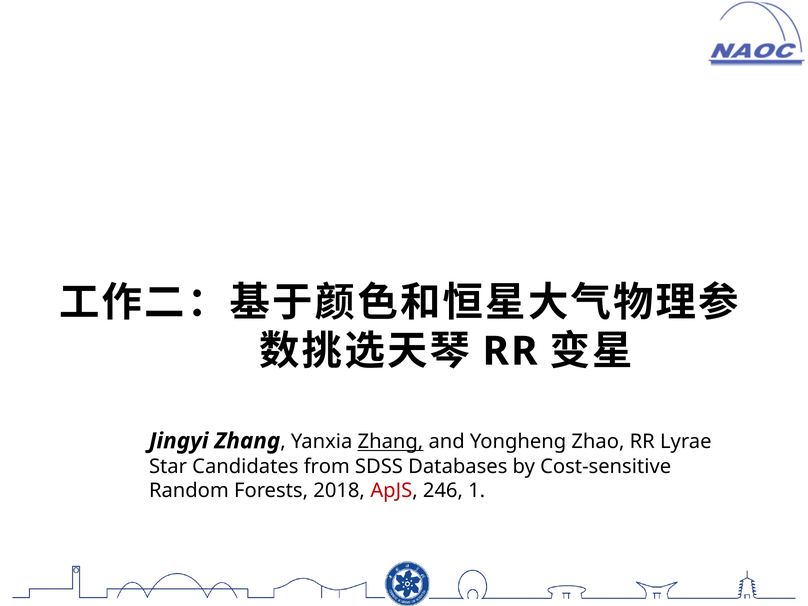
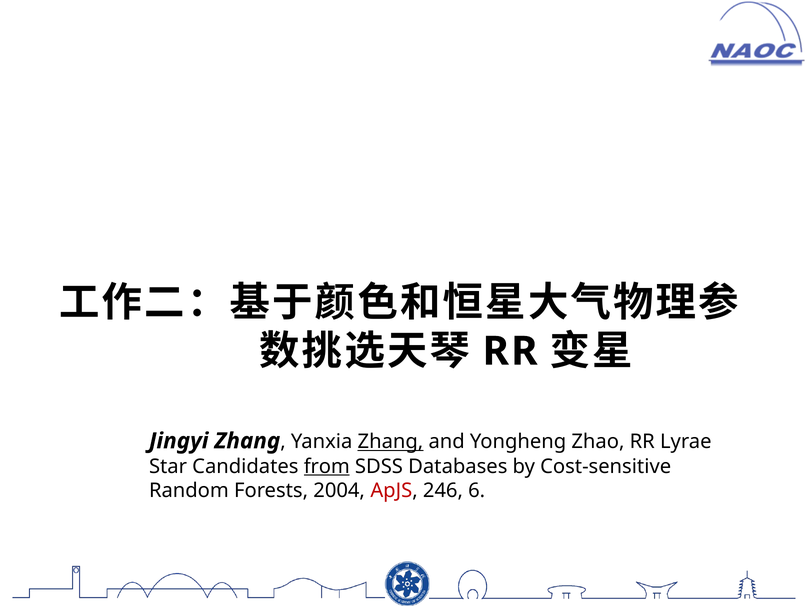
from underline: none -> present
2018: 2018 -> 2004
1: 1 -> 6
